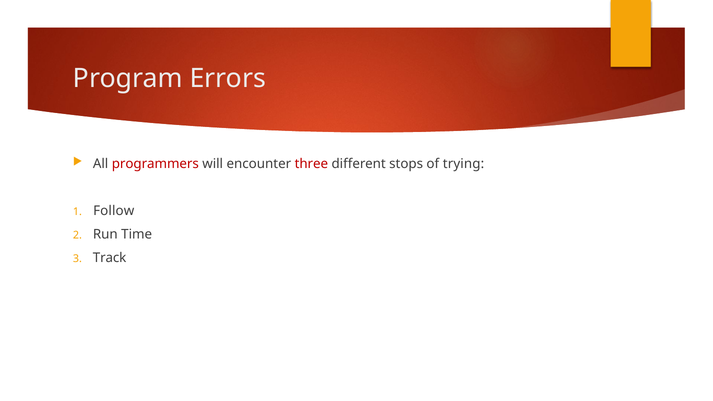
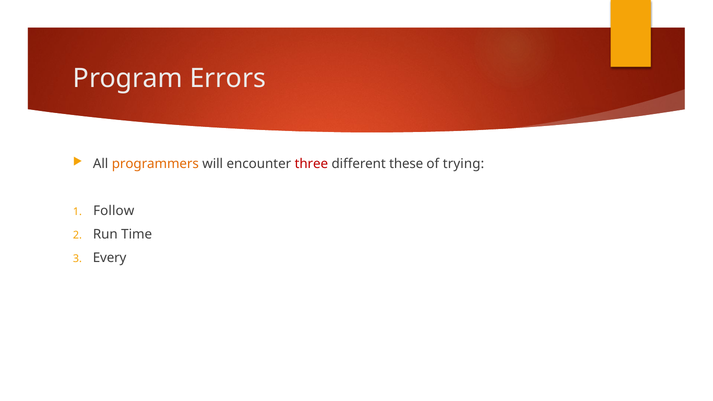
programmers colour: red -> orange
stops: stops -> these
Track: Track -> Every
